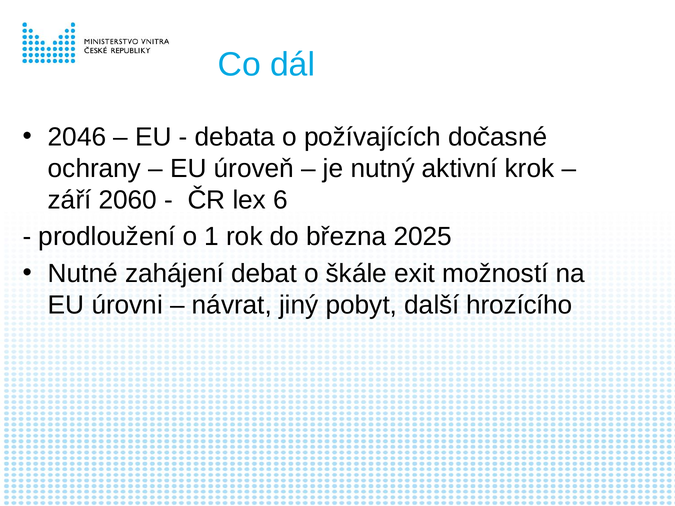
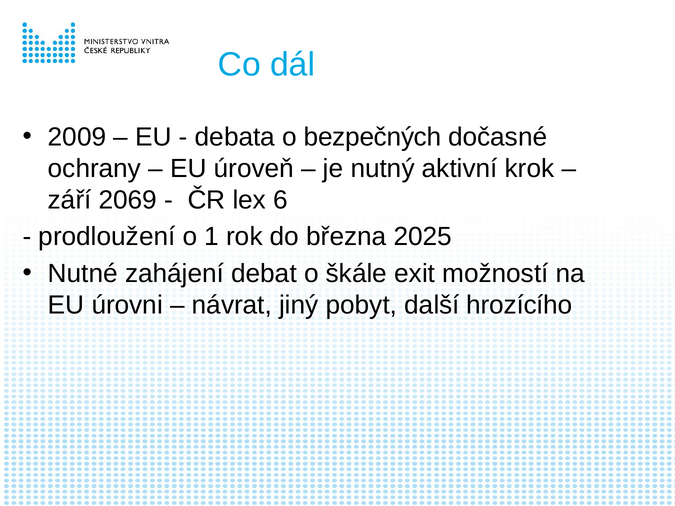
2046: 2046 -> 2009
požívajících: požívajících -> bezpečných
2060: 2060 -> 2069
